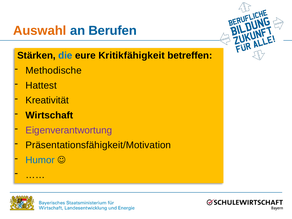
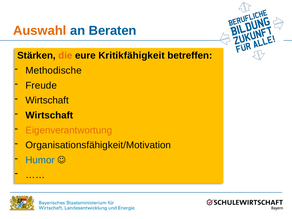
Berufen: Berufen -> Beraten
die colour: blue -> orange
Hattest: Hattest -> Freude
Kreativität at (47, 100): Kreativität -> Wirtschaft
Eigenverantwortung colour: purple -> orange
Präsentationsfähigkeit/Motivation: Präsentationsfähigkeit/Motivation -> Organisationsfähigkeit/Motivation
